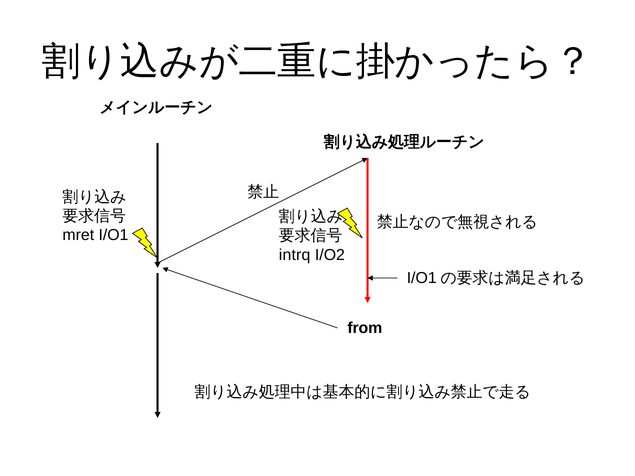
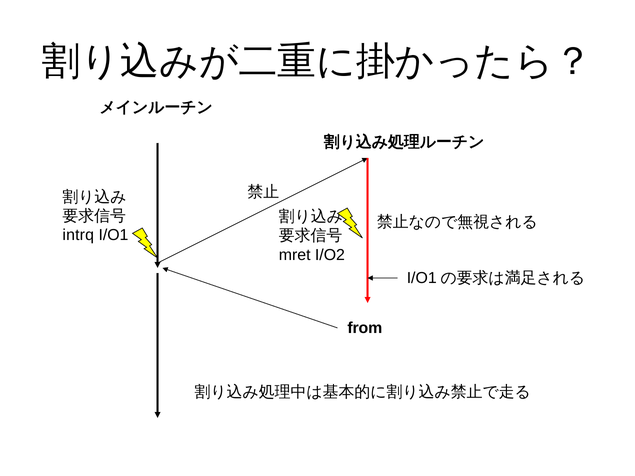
mret: mret -> intrq
intrq: intrq -> mret
